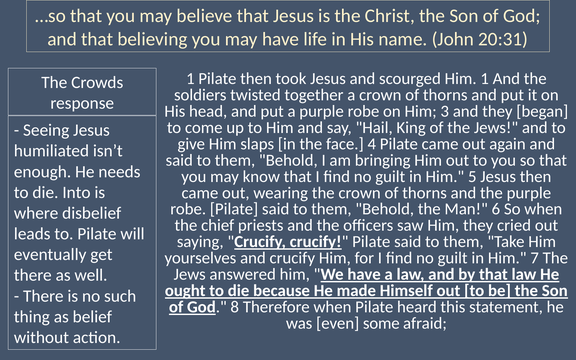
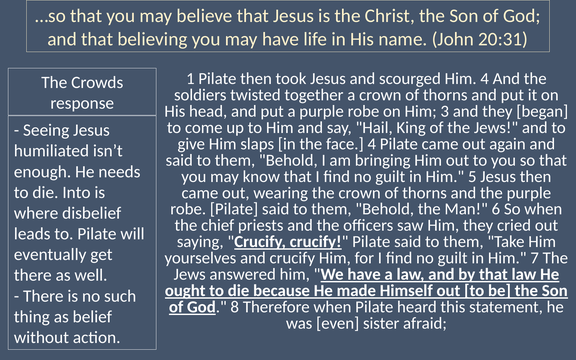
Him 1: 1 -> 4
some: some -> sister
